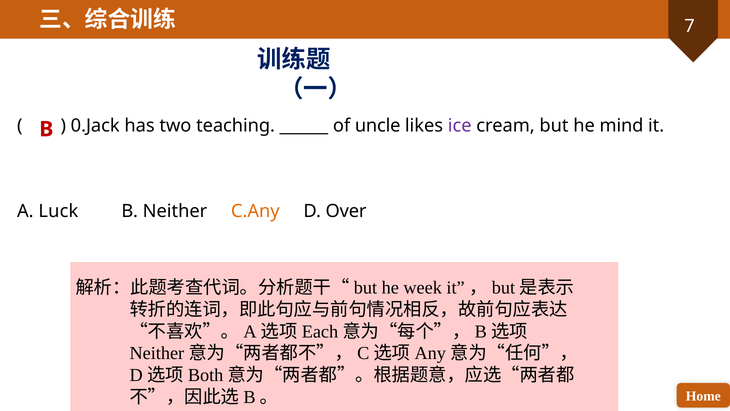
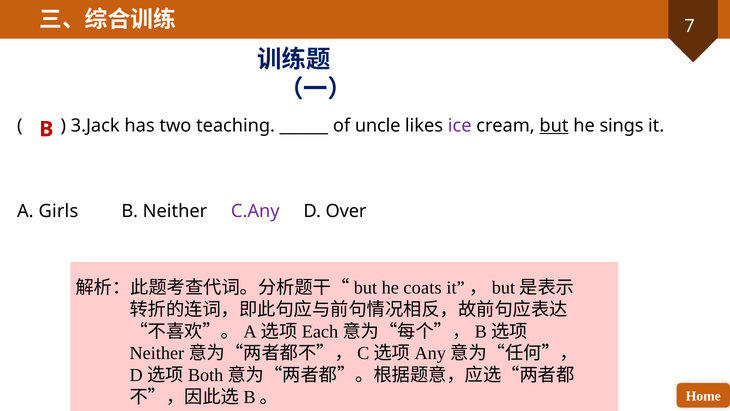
0.Jack: 0.Jack -> 3.Jack
but underline: none -> present
mind: mind -> sings
Luck: Luck -> Girls
C.Any colour: orange -> purple
week: week -> coats
